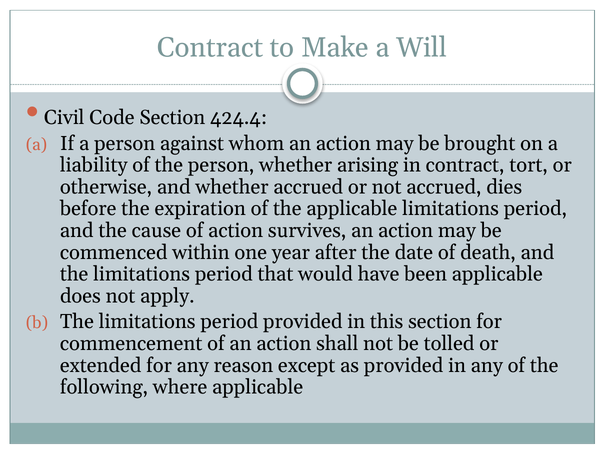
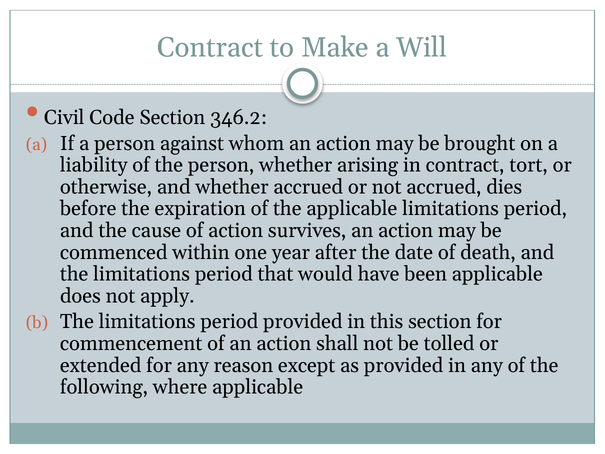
424.4: 424.4 -> 346.2
